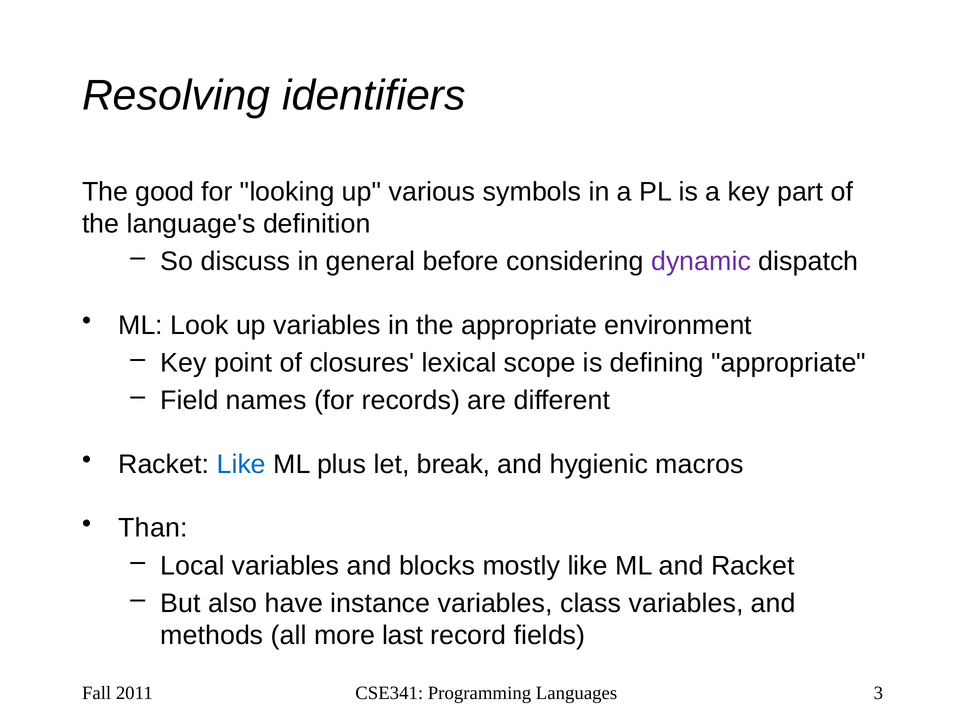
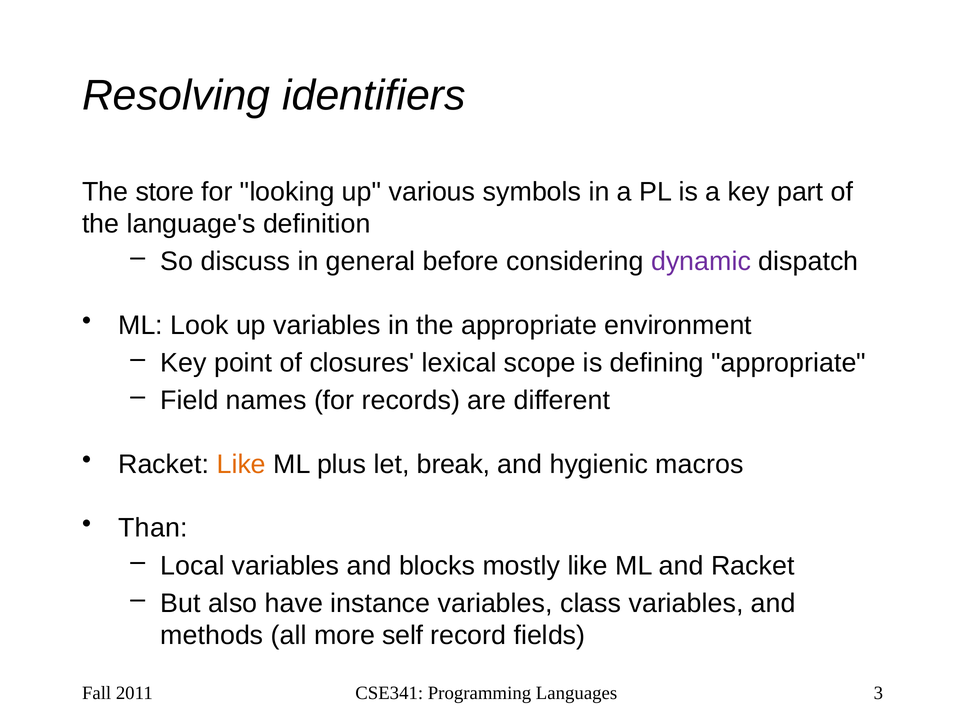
good: good -> store
Like at (241, 464) colour: blue -> orange
last: last -> self
